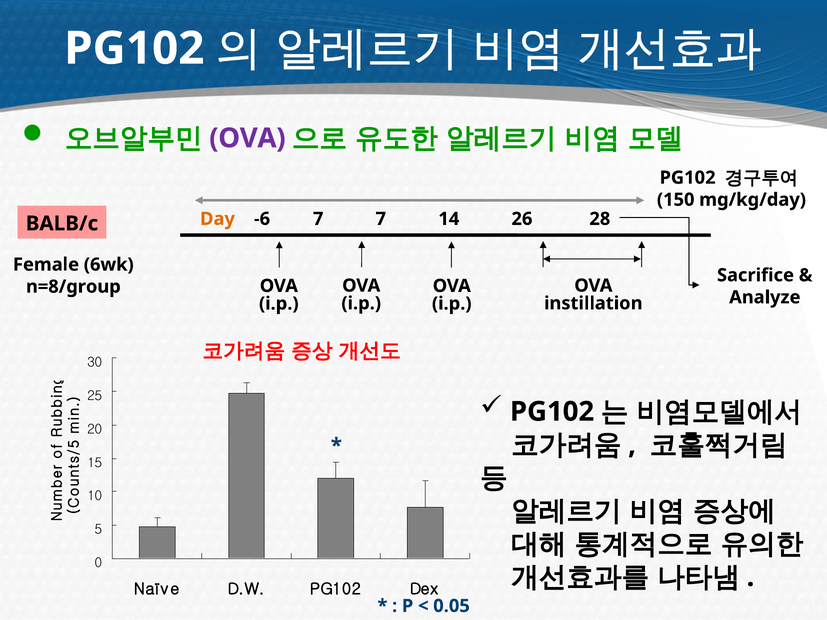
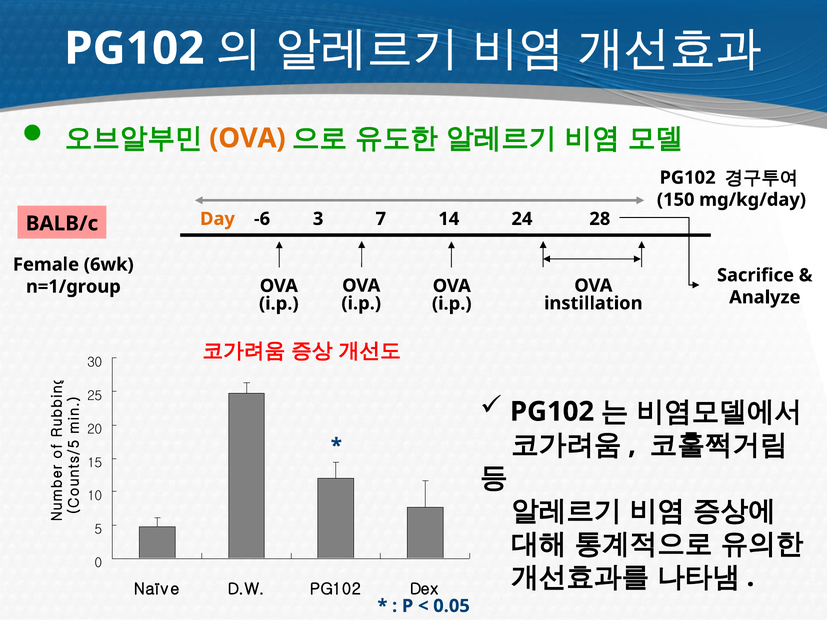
OVA at (247, 138) colour: purple -> orange
-6 7: 7 -> 3
26: 26 -> 24
n=8/group: n=8/group -> n=1/group
